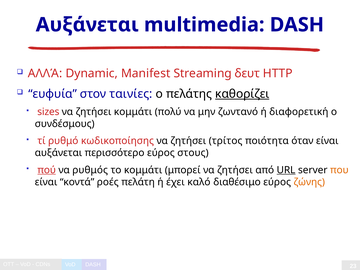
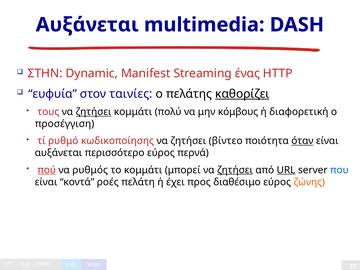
ΑΛΛΆ: ΑΛΛΆ -> ΣΤΗΝ
δευτ: δευτ -> ένας
sizes: sizes -> τους
ζητήσει at (94, 112) underline: none -> present
ζωντανό: ζωντανό -> κόμβους
συνδέσμους: συνδέσμους -> προσέγγιση
τρίτος: τρίτος -> βίντεο
όταν underline: none -> present
στους: στους -> περνά
ζητήσει at (235, 170) underline: none -> present
που colour: orange -> blue
καλό: καλό -> προς
